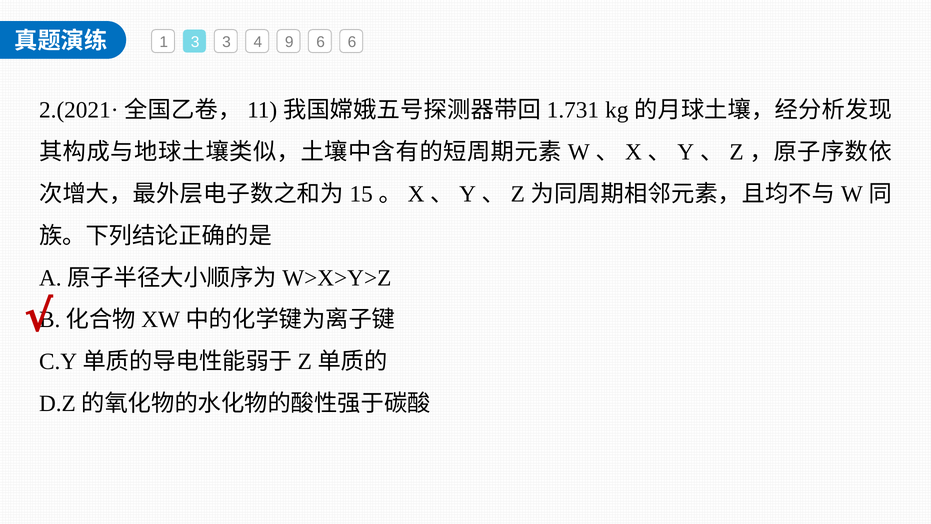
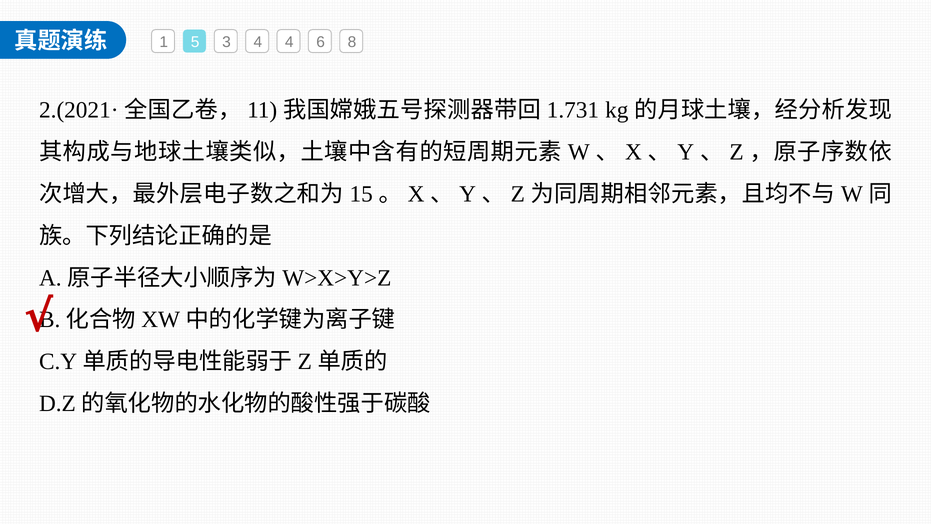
1 3: 3 -> 5
4 9: 9 -> 4
6 6: 6 -> 8
